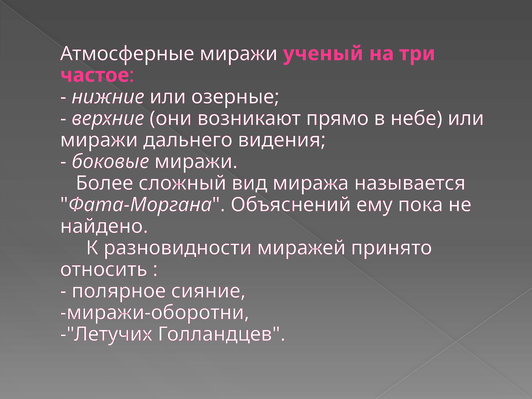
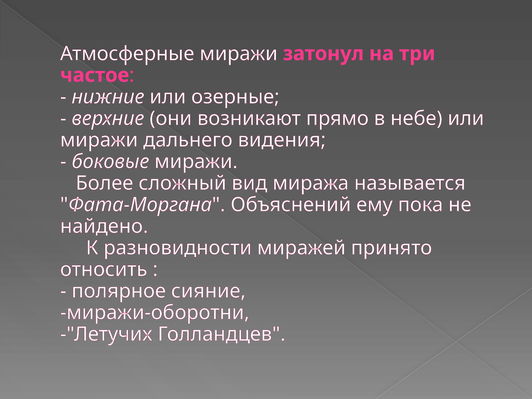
ученый: ученый -> затонул
